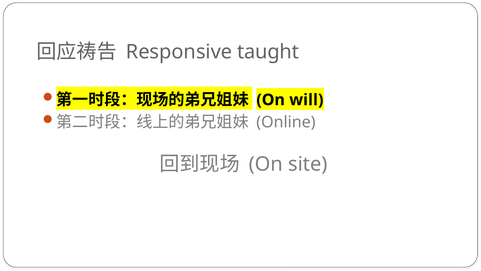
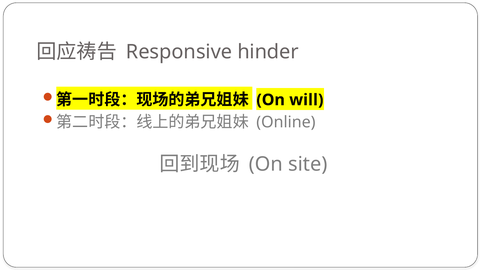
taught: taught -> hinder
